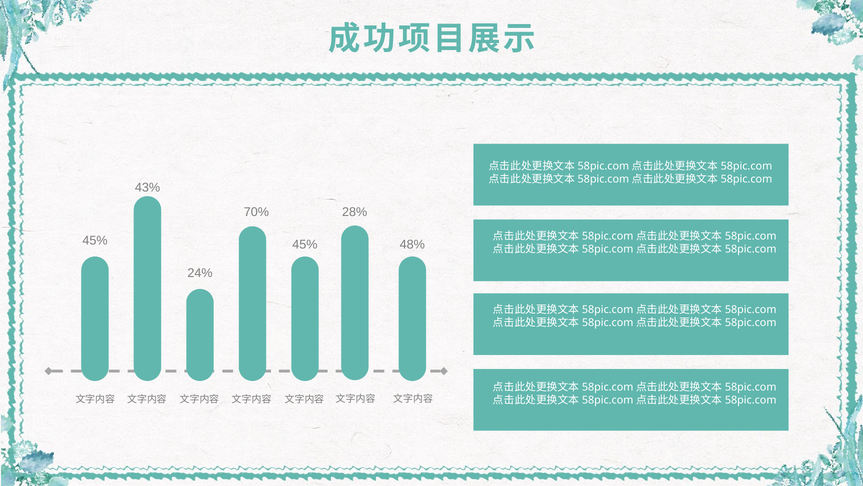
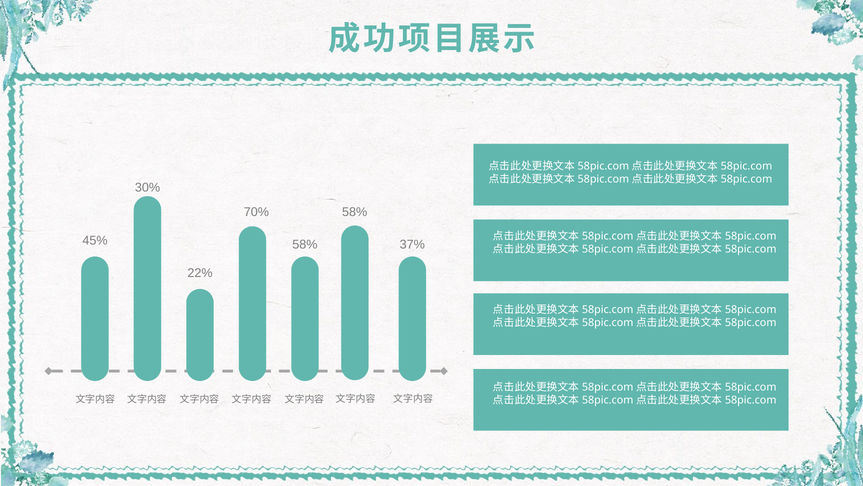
43%: 43% -> 30%
28% at (355, 212): 28% -> 58%
45% at (305, 244): 45% -> 58%
48%: 48% -> 37%
24%: 24% -> 22%
